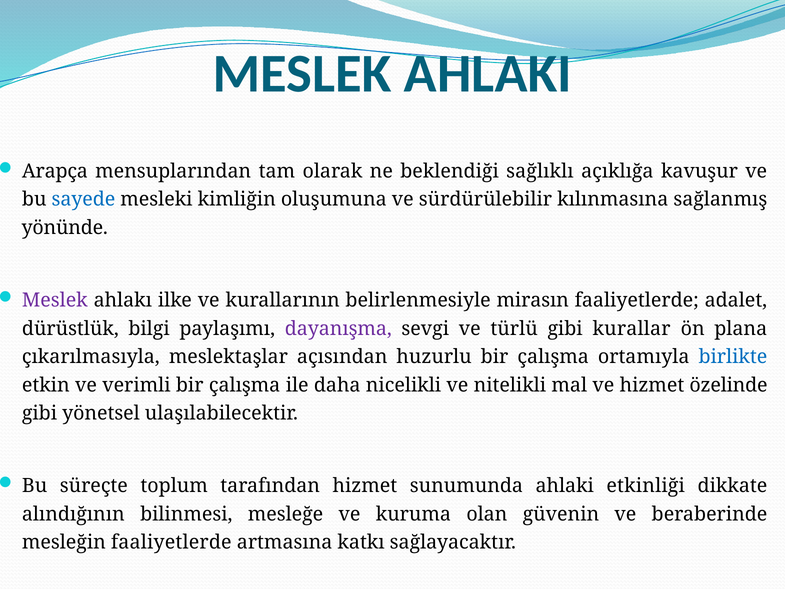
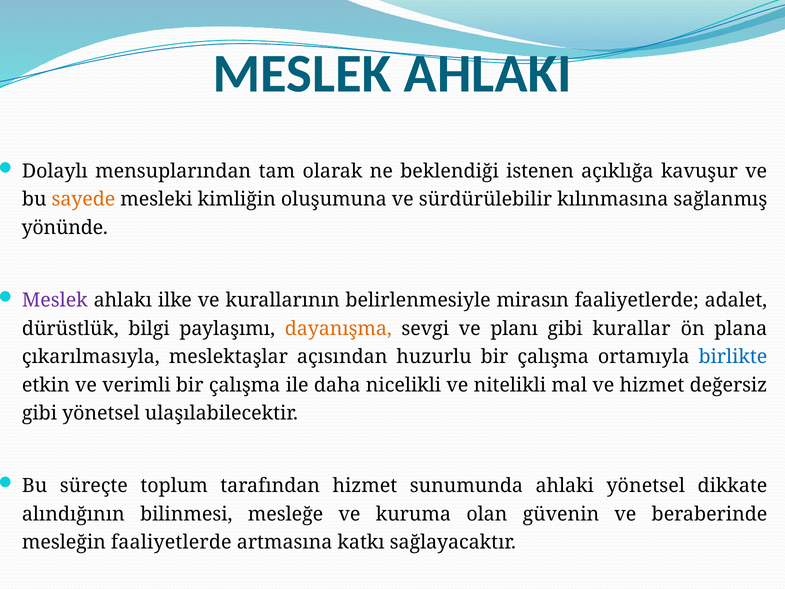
Arapça: Arapça -> Dolaylı
sağlıklı: sağlıklı -> istenen
sayede colour: blue -> orange
dayanışma colour: purple -> orange
türlü: türlü -> planı
özelinde: özelinde -> değersiz
ahlaki etkinliği: etkinliği -> yönetsel
